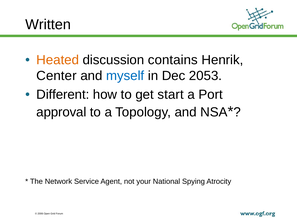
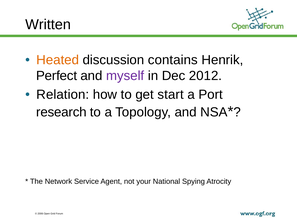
Center: Center -> Perfect
myself colour: blue -> purple
2053: 2053 -> 2012
Different: Different -> Relation
approval: approval -> research
